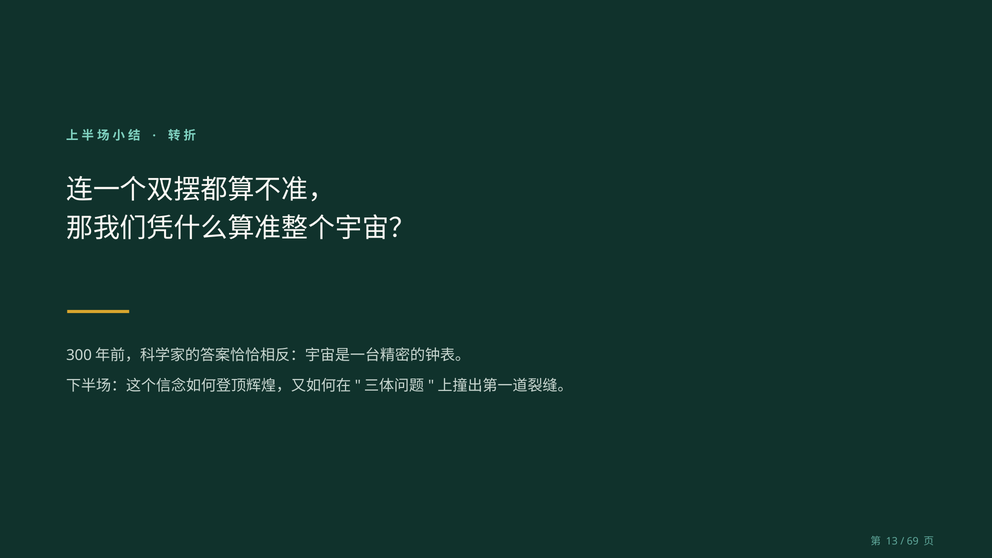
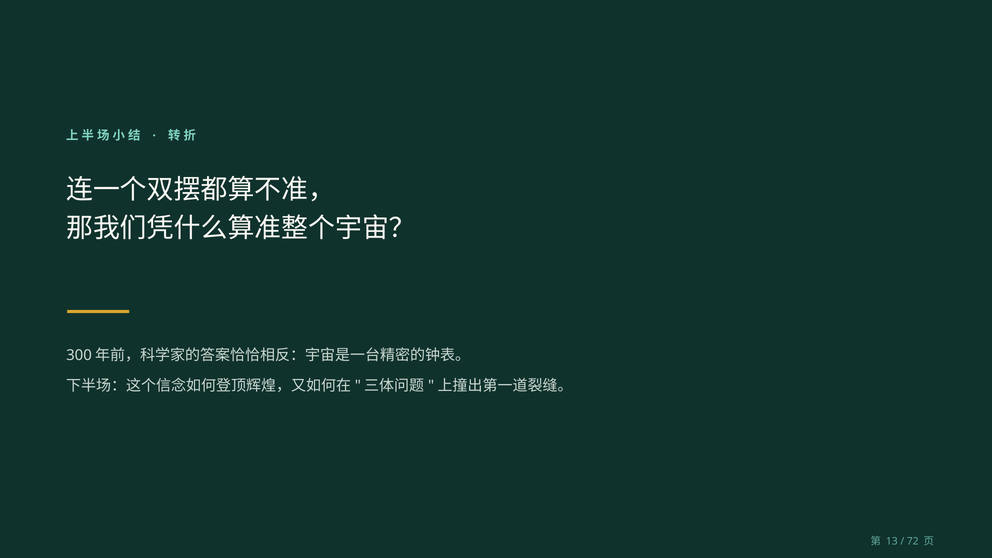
69: 69 -> 72
